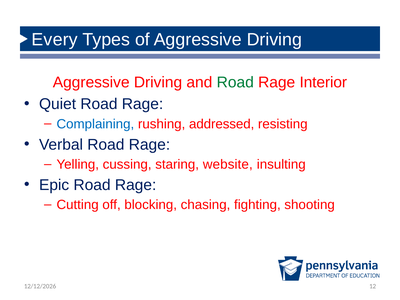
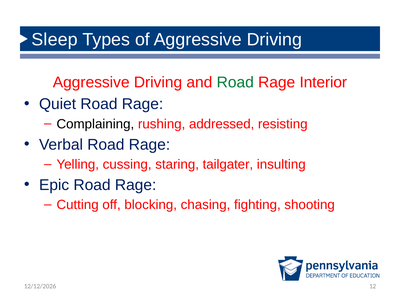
Every: Every -> Sleep
Complaining colour: blue -> black
website: website -> tailgater
